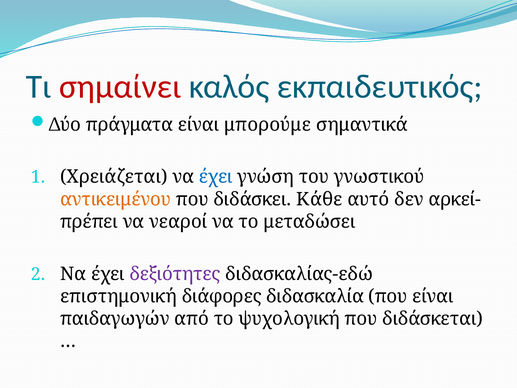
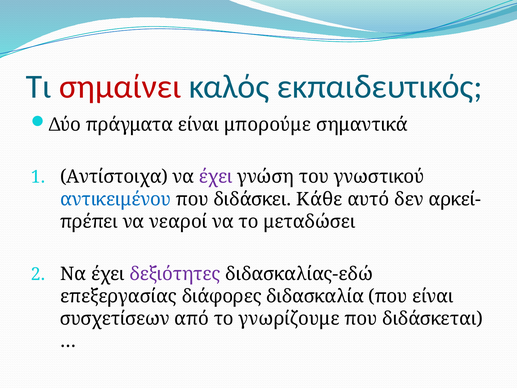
Χρειάζεται: Χρειάζεται -> Αντίστοιχα
έχει at (216, 177) colour: blue -> purple
αντικειμένου colour: orange -> blue
επιστημονική: επιστημονική -> επεξεργασίας
παιδαγωγών: παιδαγωγών -> συσχετίσεων
ψυχολογική: ψυχολογική -> γνωρίζουμε
